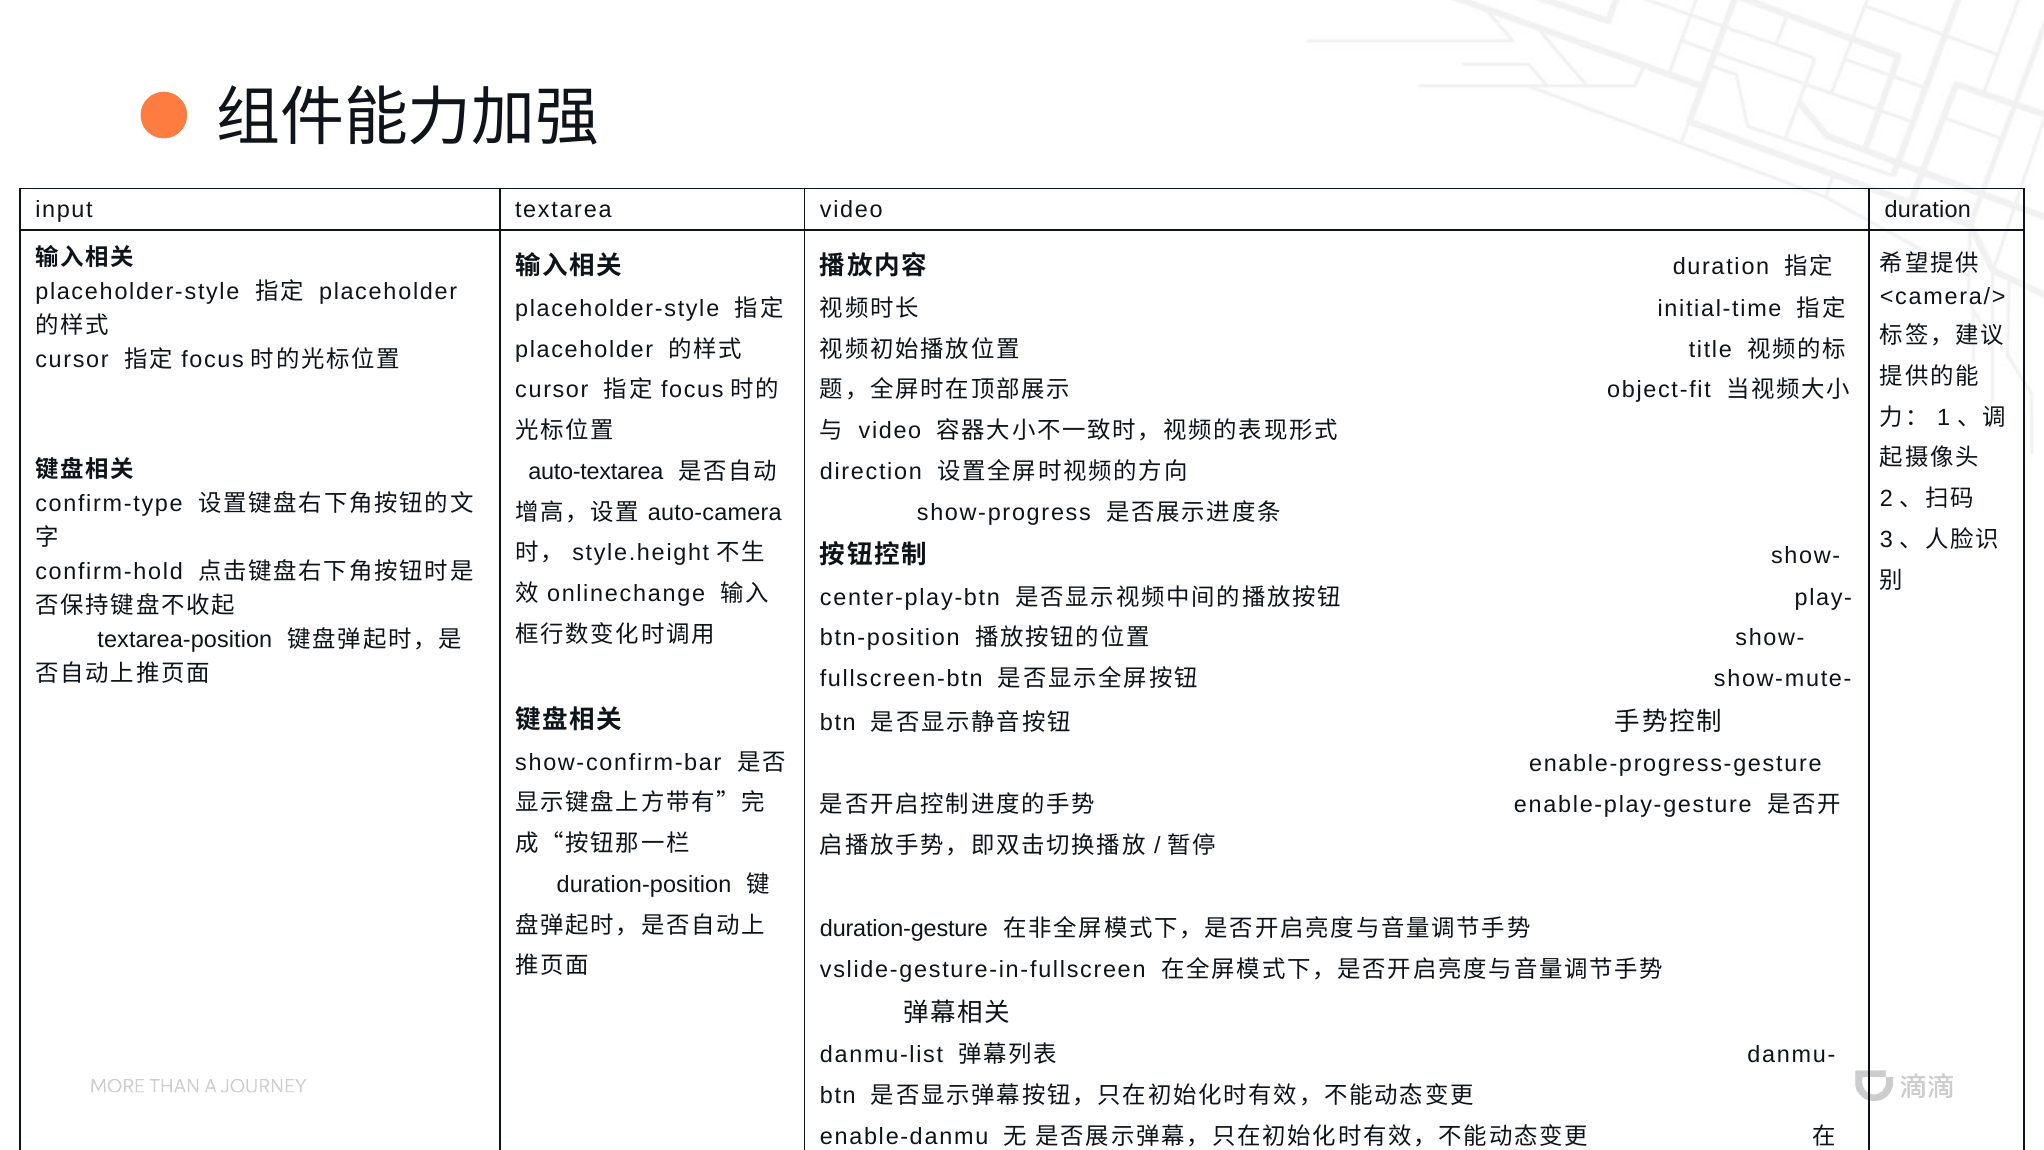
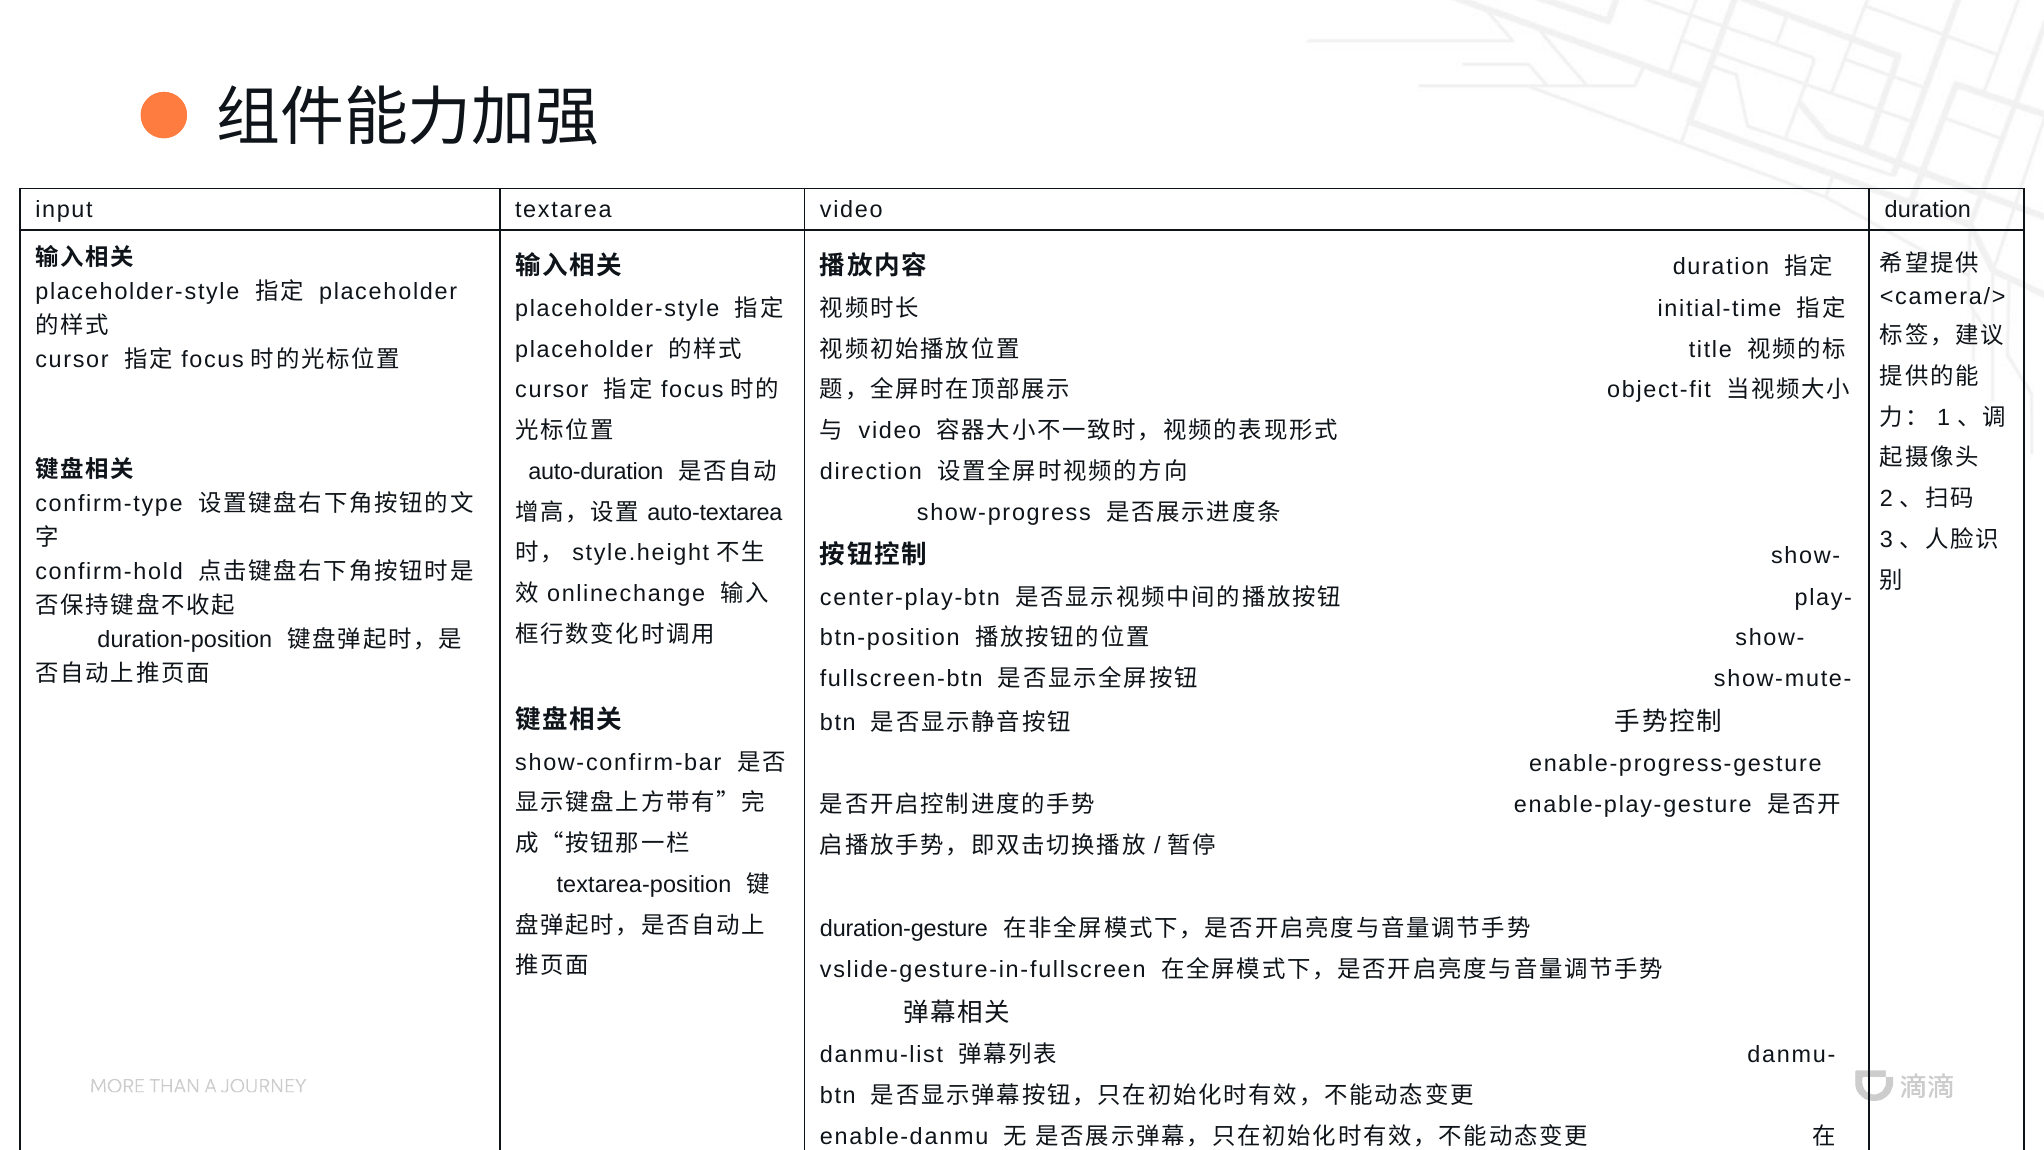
auto-textarea: auto-textarea -> auto-duration
auto-camera: auto-camera -> auto-textarea
textarea-position: textarea-position -> duration-position
duration-position: duration-position -> textarea-position
